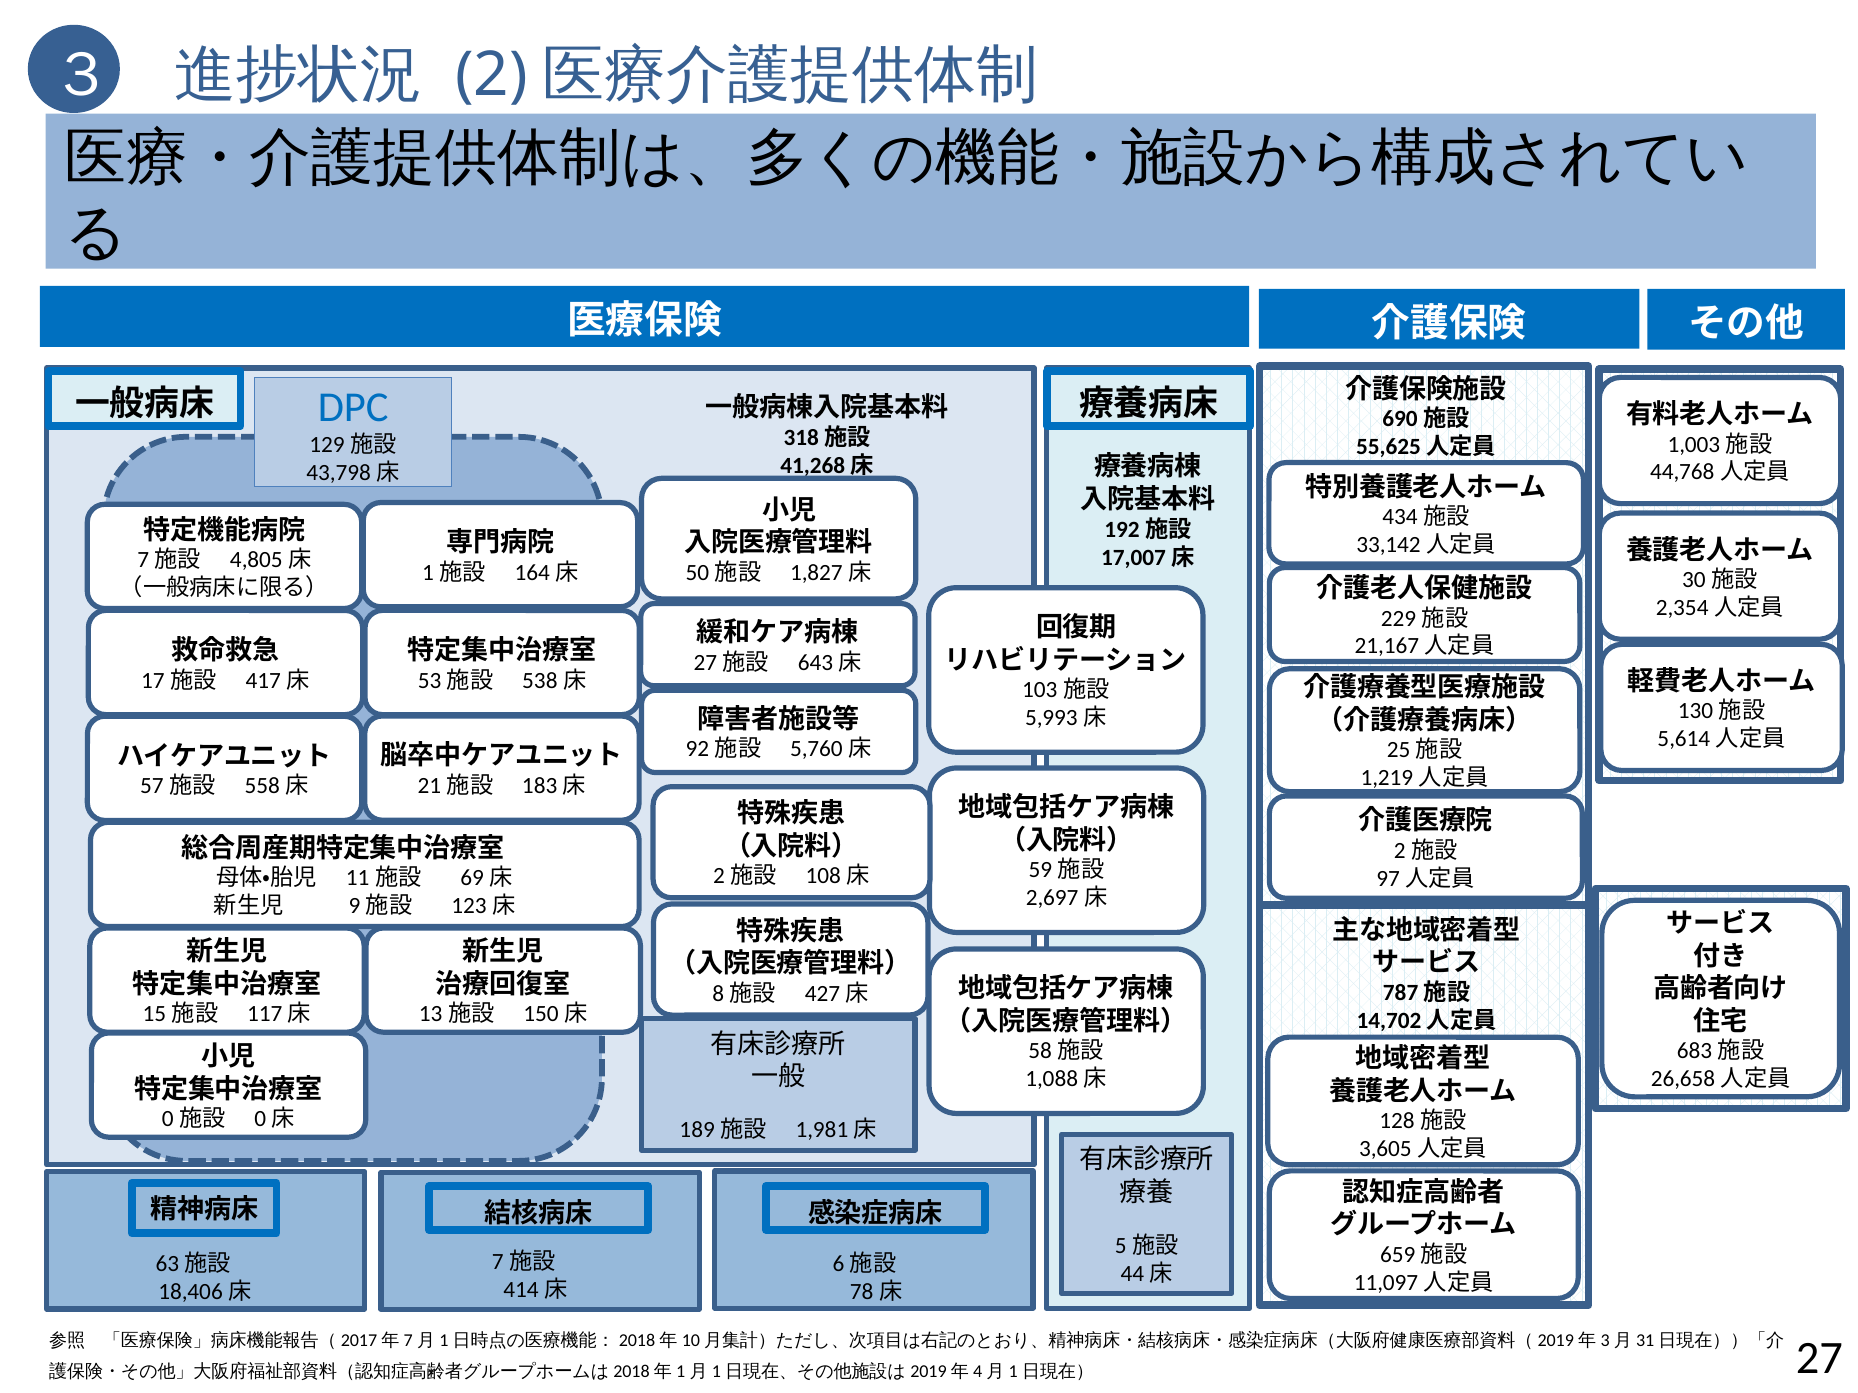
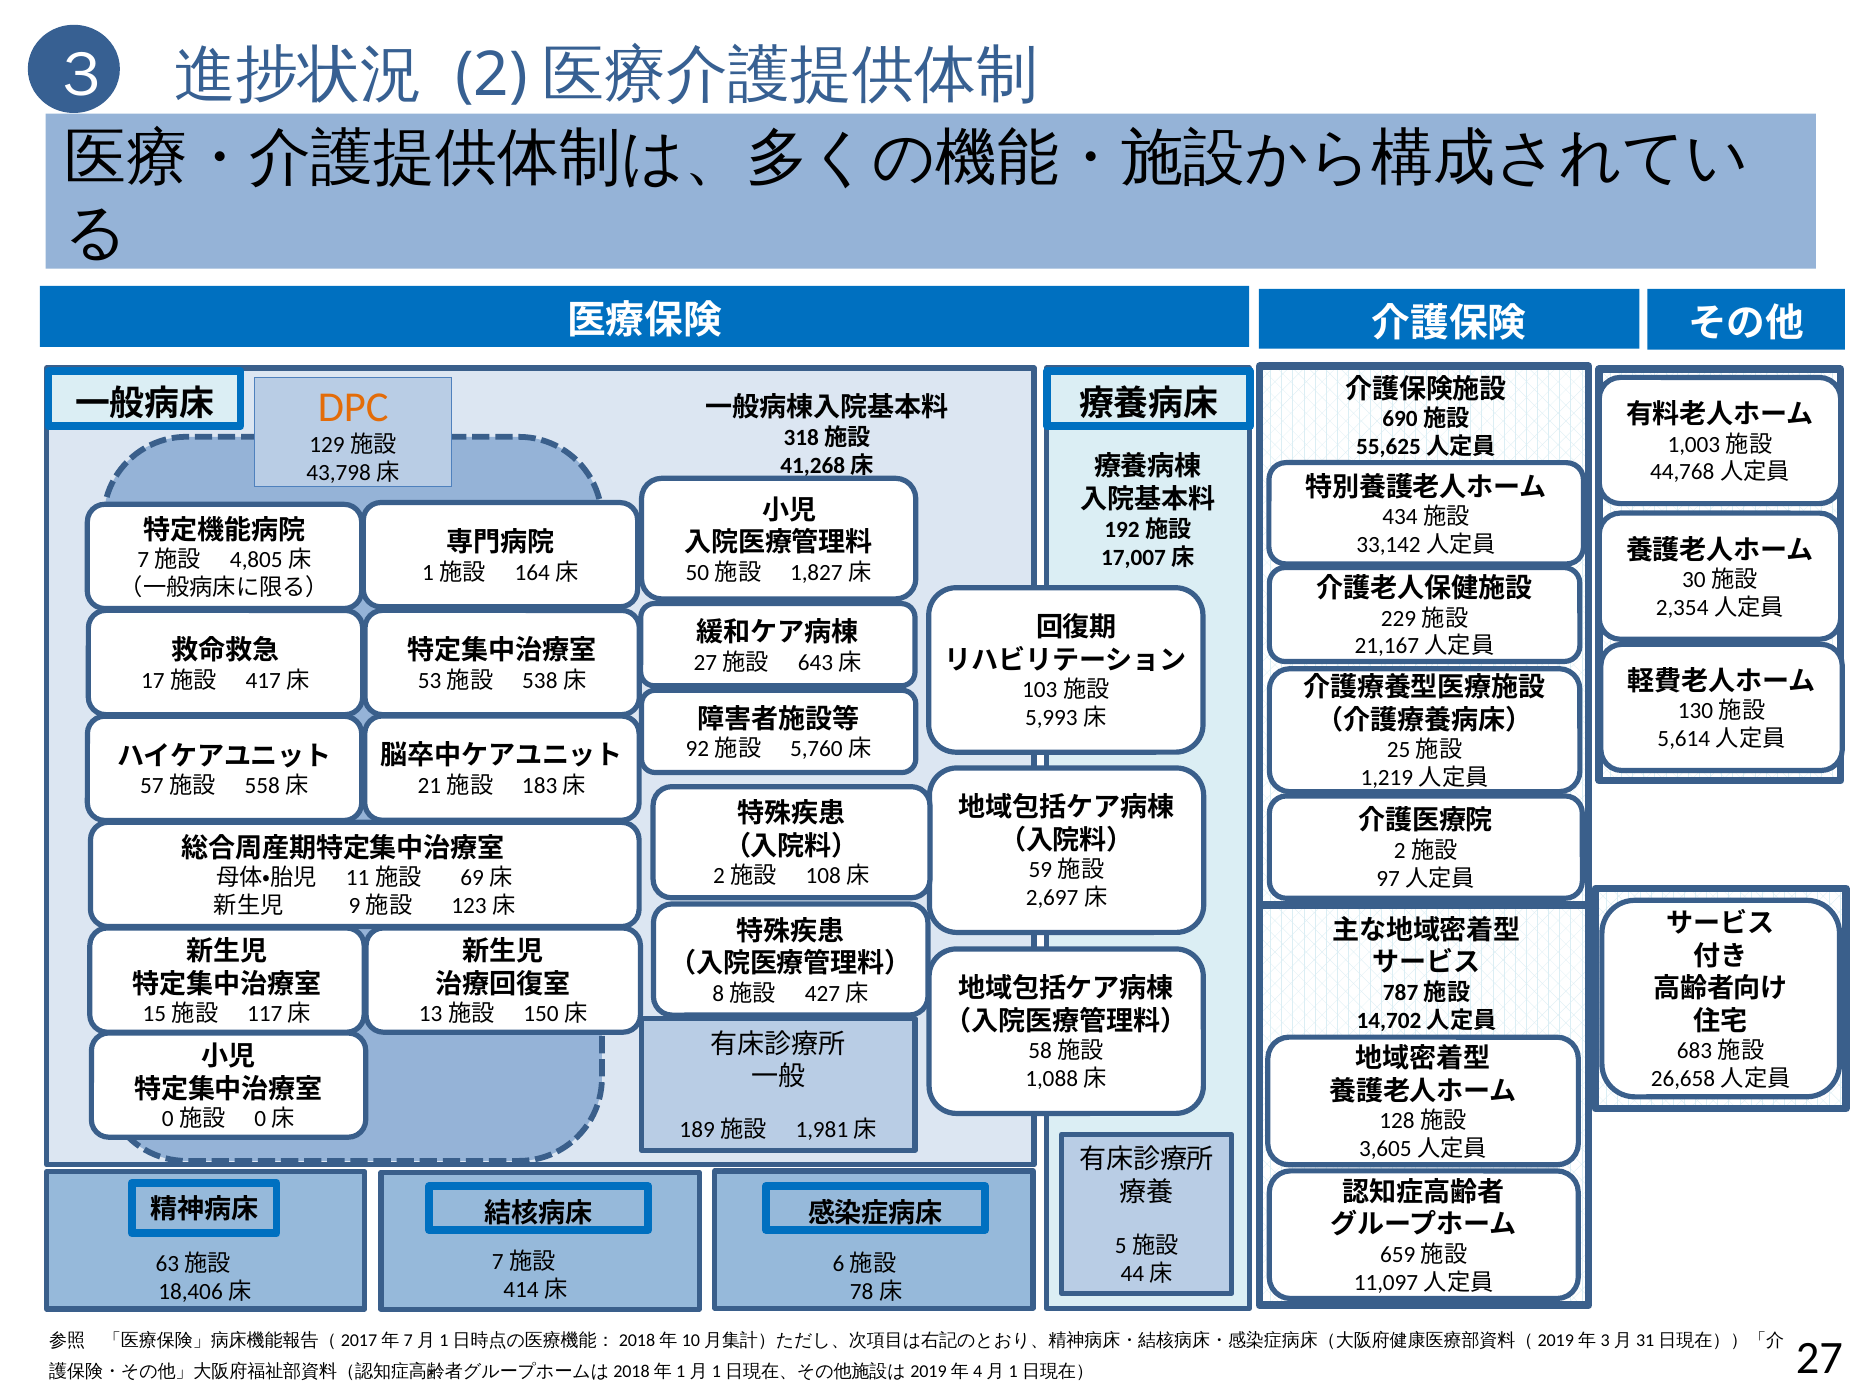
DPC colour: blue -> orange
